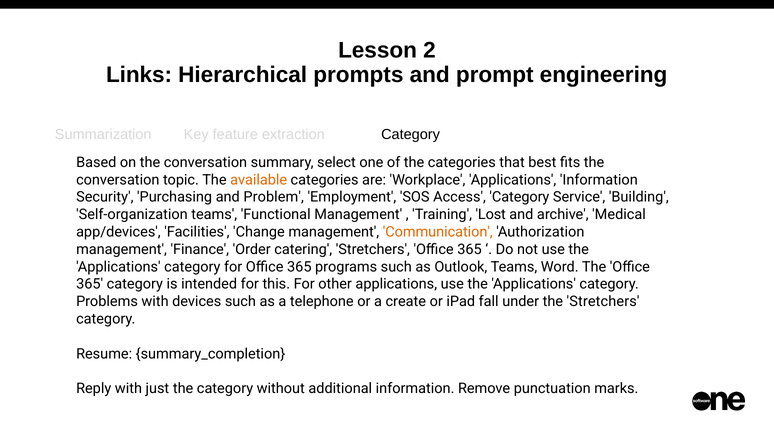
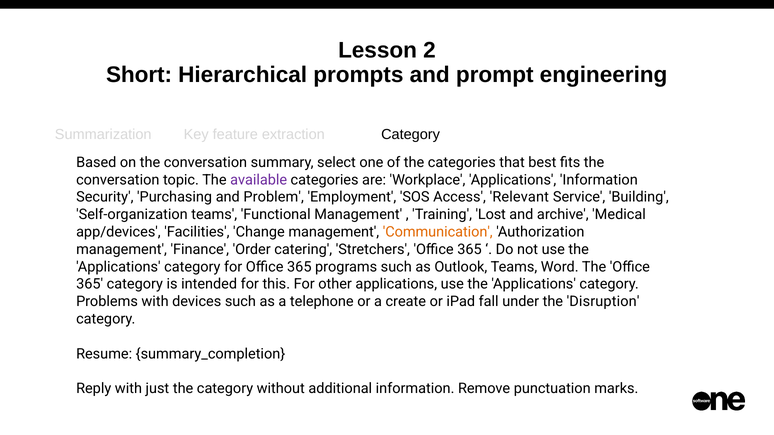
Links: Links -> Short
available colour: orange -> purple
Access Category: Category -> Relevant
the Stretchers: Stretchers -> Disruption
